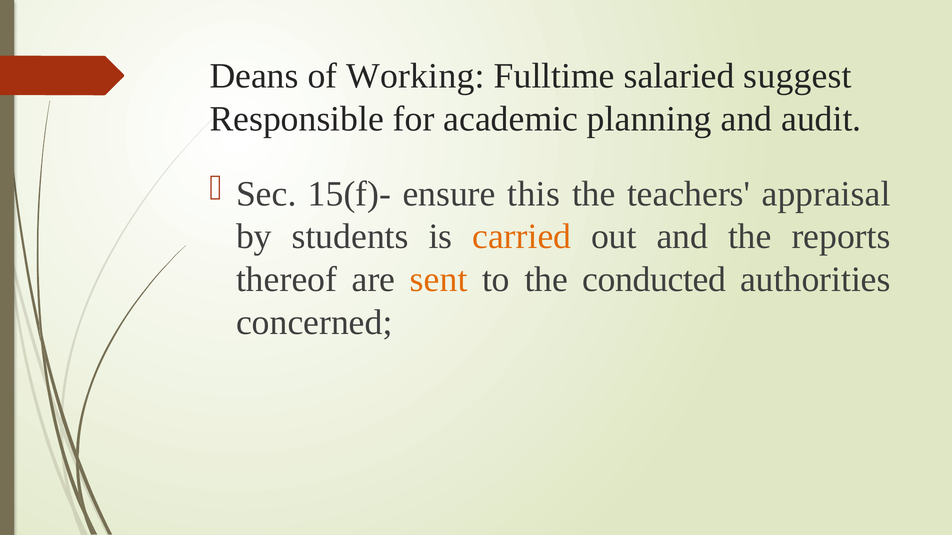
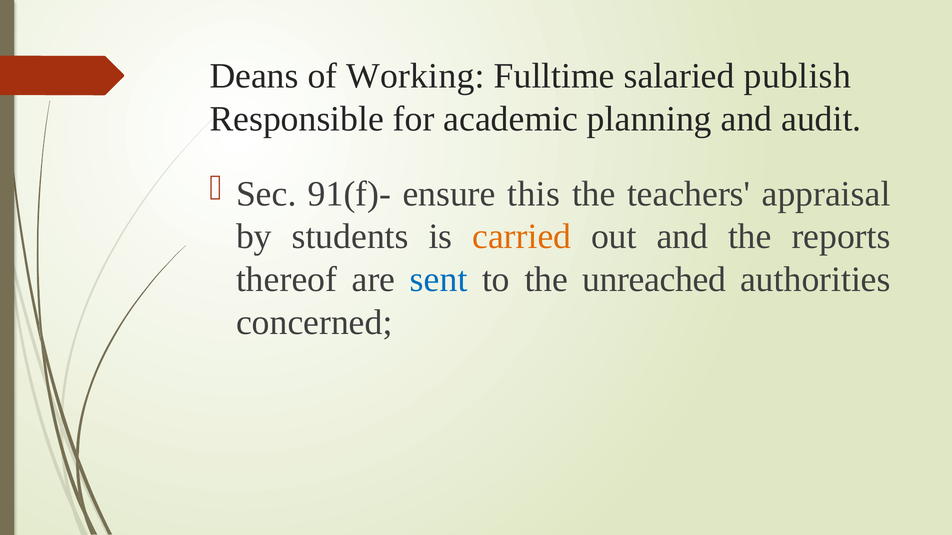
suggest: suggest -> publish
15(f)-: 15(f)- -> 91(f)-
sent colour: orange -> blue
conducted: conducted -> unreached
